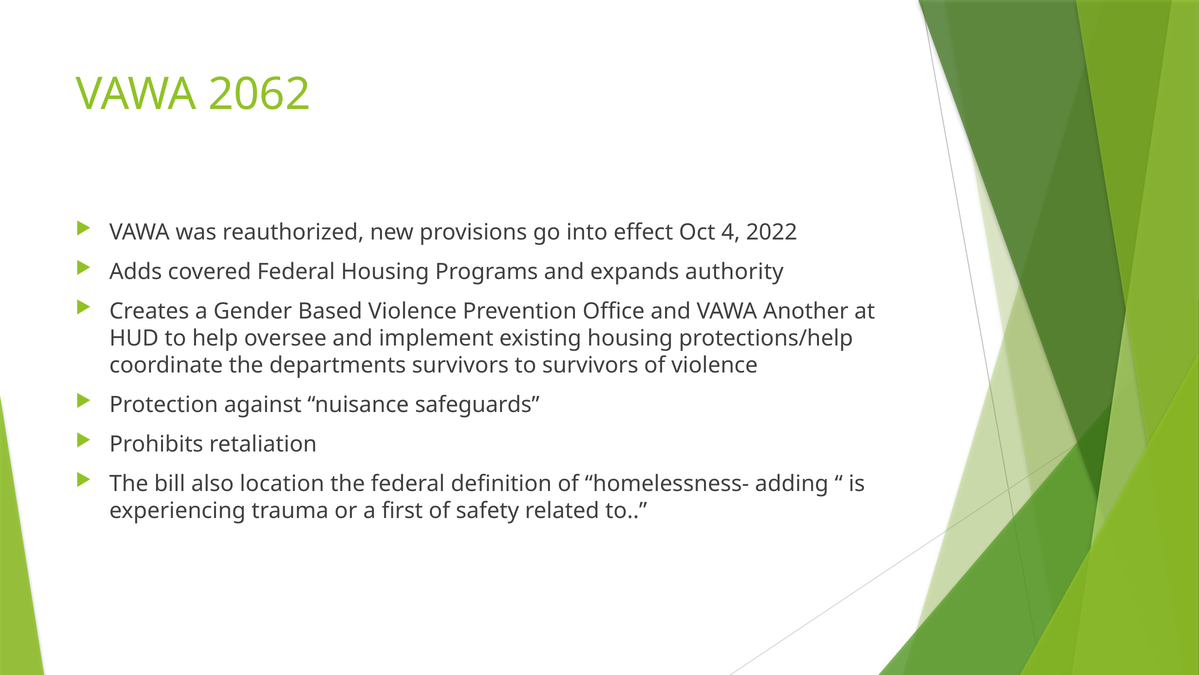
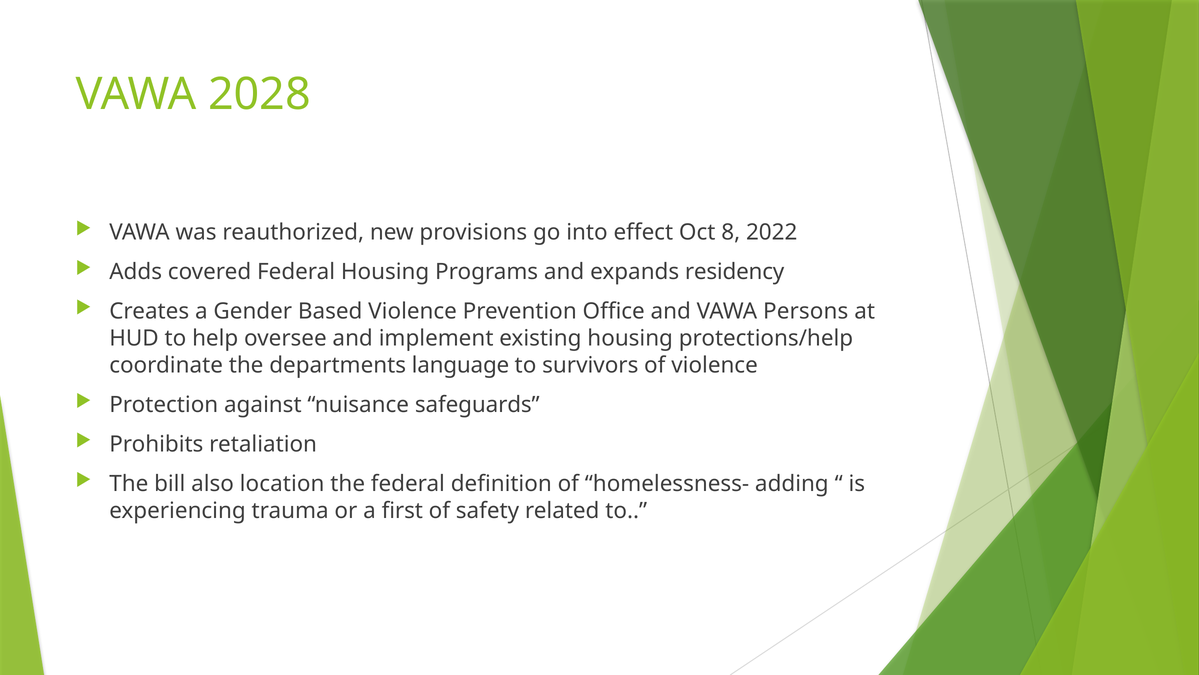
2062: 2062 -> 2028
4: 4 -> 8
authority: authority -> residency
Another: Another -> Persons
departments survivors: survivors -> language
